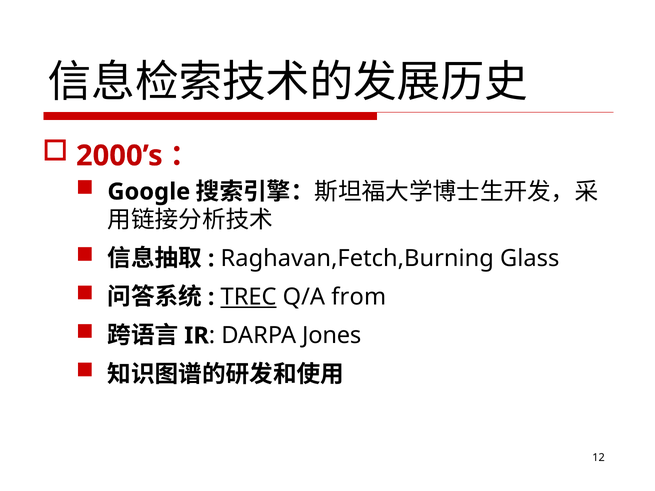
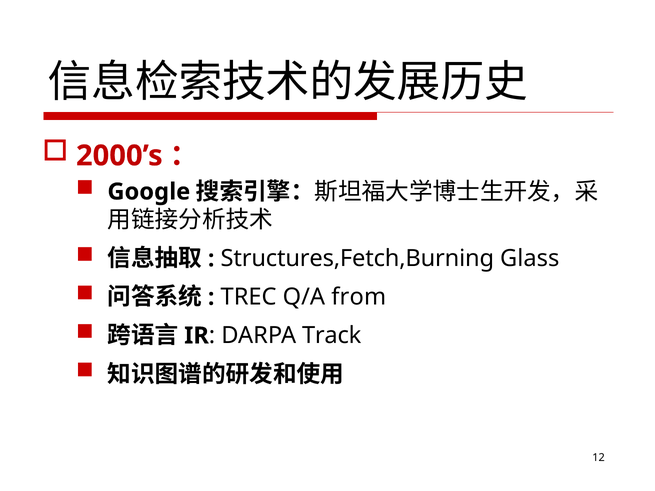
Raghavan,Fetch,Burning: Raghavan,Fetch,Burning -> Structures,Fetch,Burning
TREC underline: present -> none
Jones: Jones -> Track
